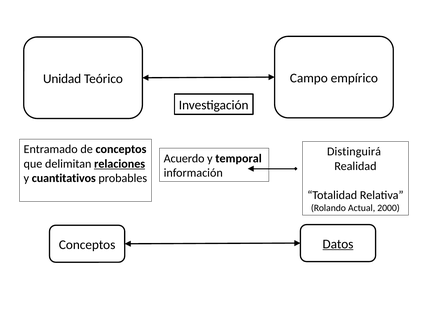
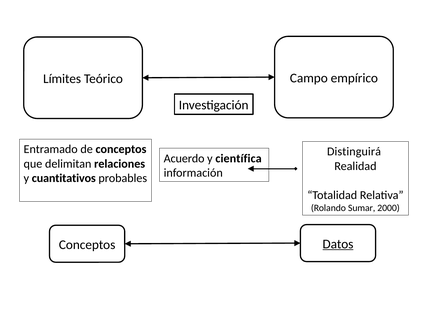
Unidad: Unidad -> Límites
temporal: temporal -> científica
relaciones underline: present -> none
Actual: Actual -> Sumar
